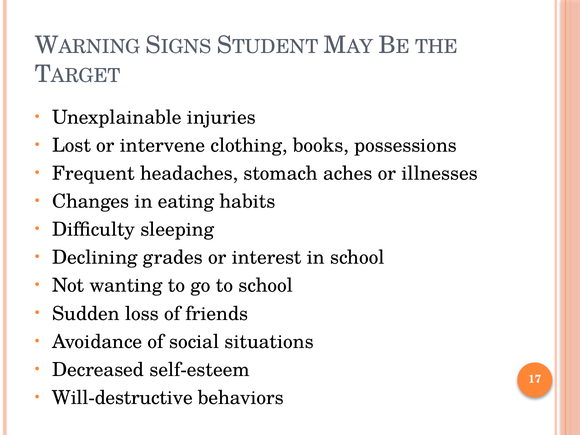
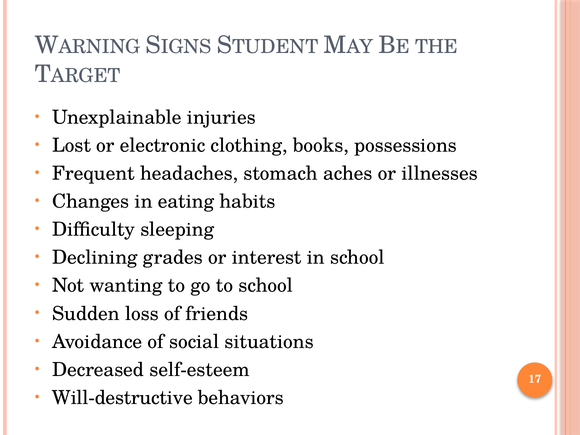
intervene: intervene -> electronic
